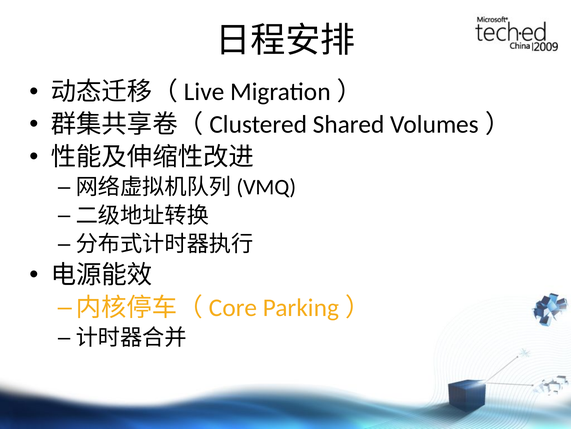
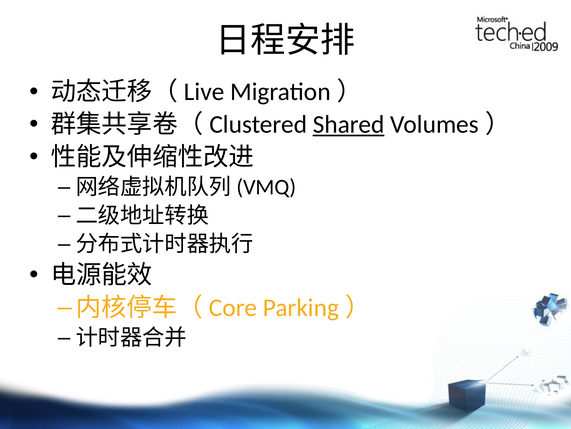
Shared underline: none -> present
